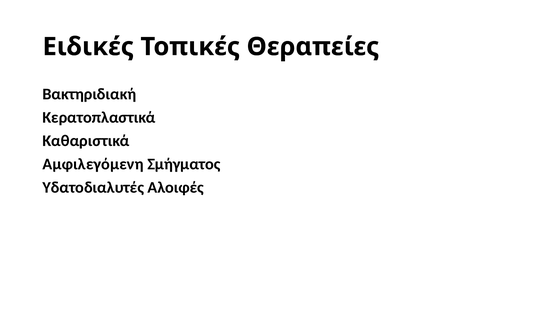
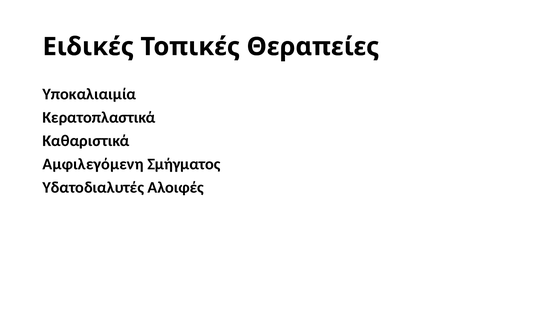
Βακτηριδιακή: Βακτηριδιακή -> Υποκαλιαιμία
